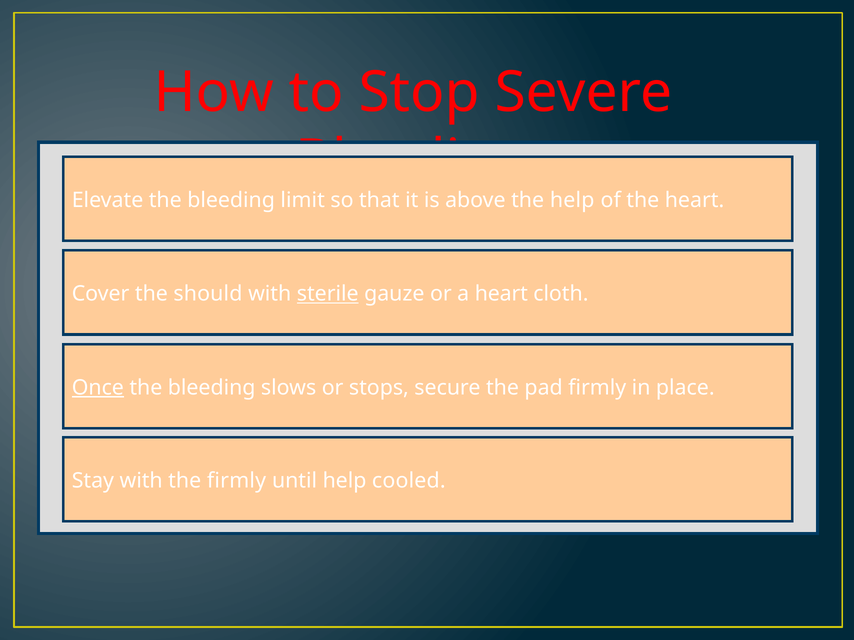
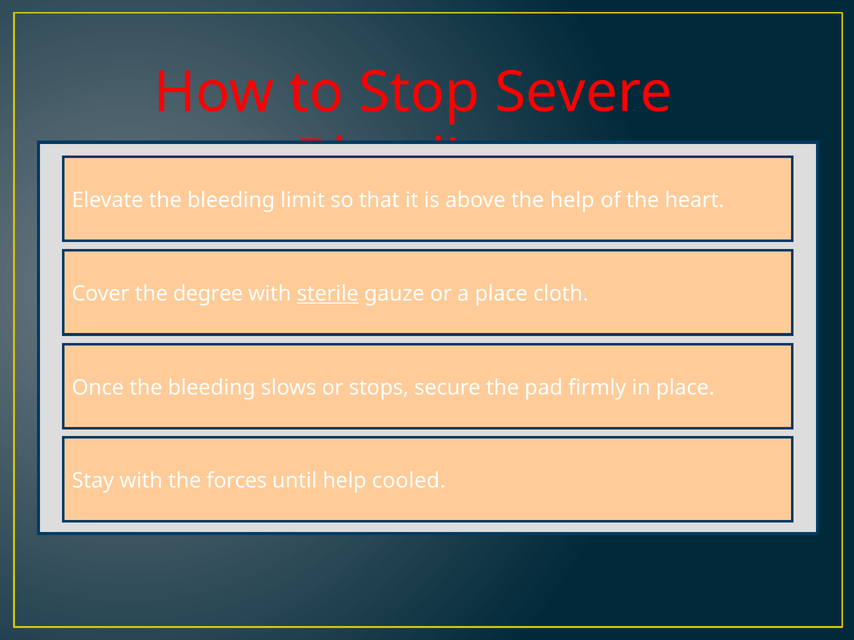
should: should -> degree
a heart: heart -> place
Once underline: present -> none
the firmly: firmly -> forces
